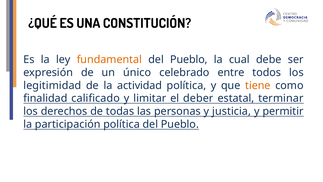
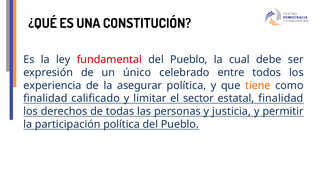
fundamental colour: orange -> red
legitimidad: legitimidad -> experiencia
actividad: actividad -> asegurar
deber: deber -> sector
estatal terminar: terminar -> finalidad
